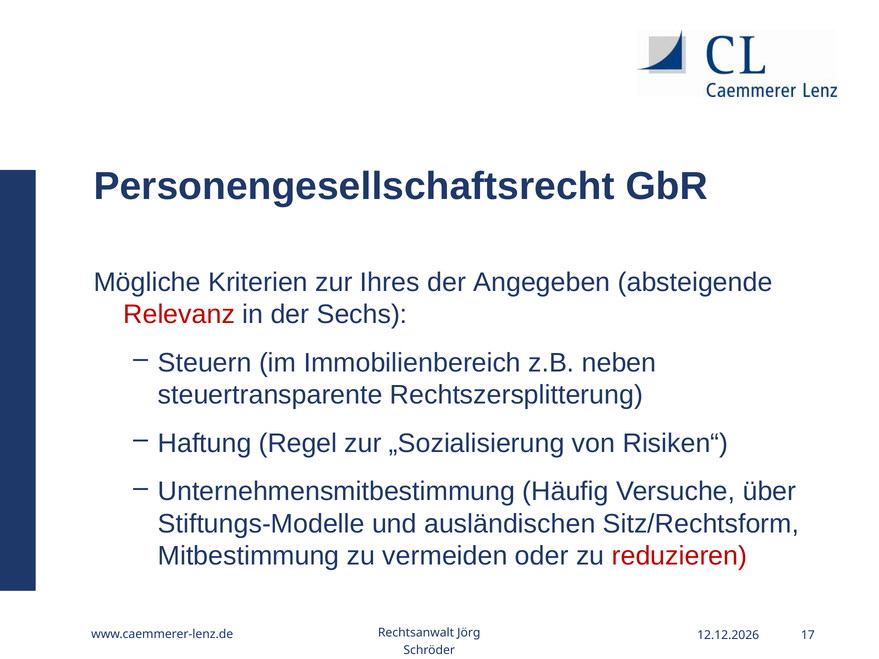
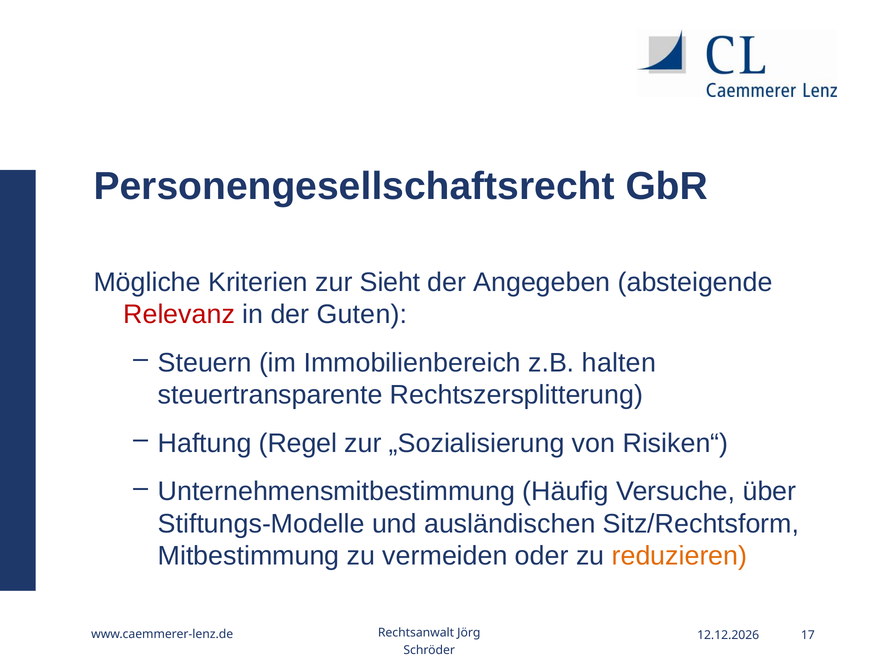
Ihres: Ihres -> Sieht
Sechs: Sechs -> Guten
neben: neben -> halten
reduzieren colour: red -> orange
